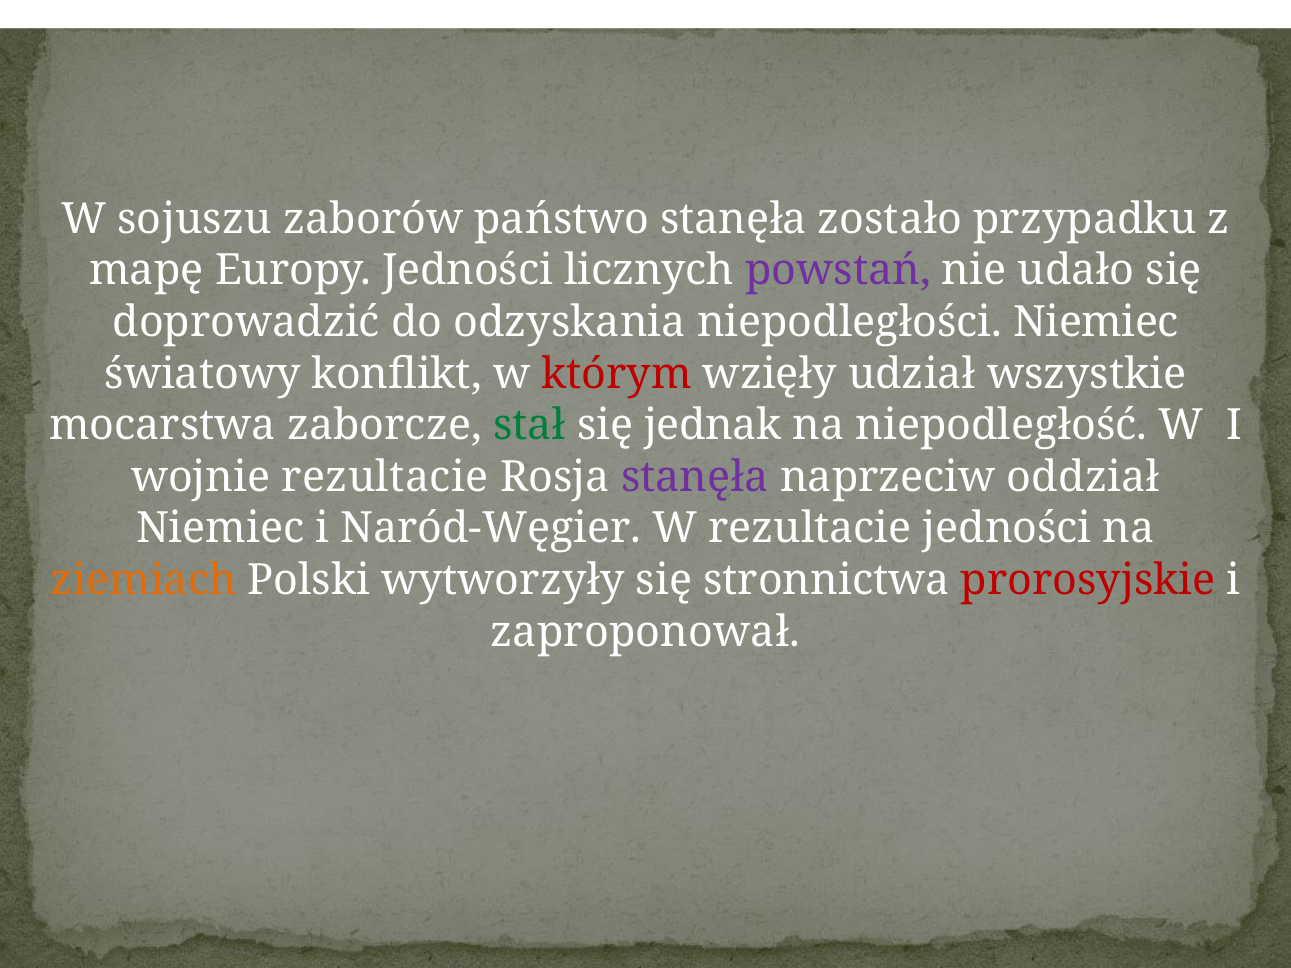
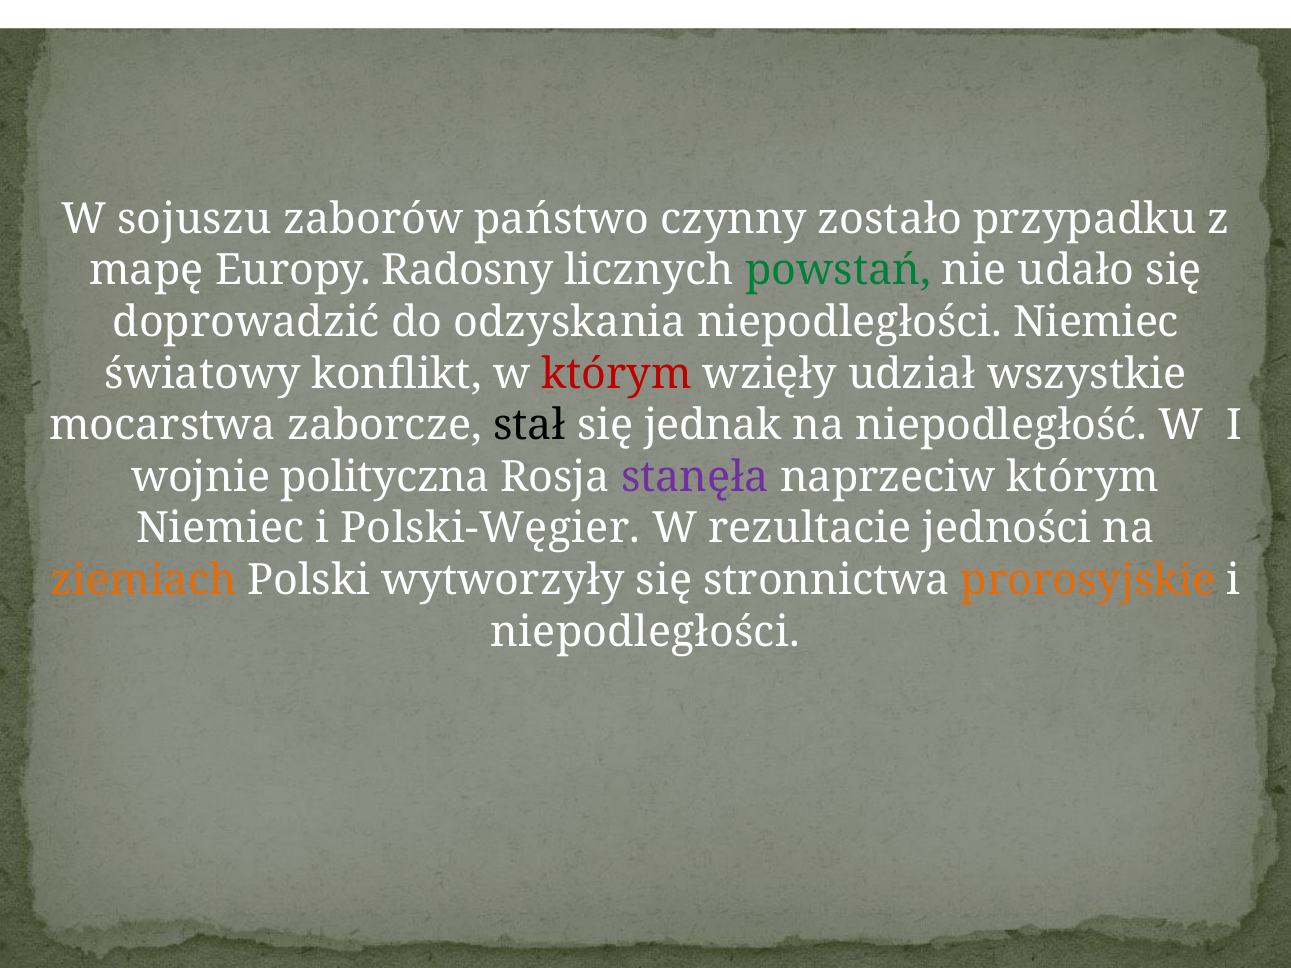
państwo stanęła: stanęła -> czynny
Europy Jedności: Jedności -> Radosny
powstań at (838, 271) colour: purple -> green
stał at (529, 426) colour: green -> black
wojnie rezultacie: rezultacie -> polityczna
naprzeciw oddział: oddział -> którym
Naród-Węgier: Naród-Węgier -> Polski-Węgier
prorosyjskie at (1088, 580) colour: red -> orange
zaproponował at (645, 632): zaproponował -> niepodległości
